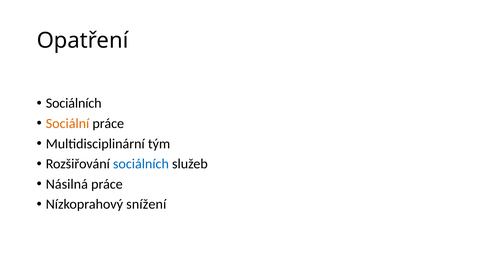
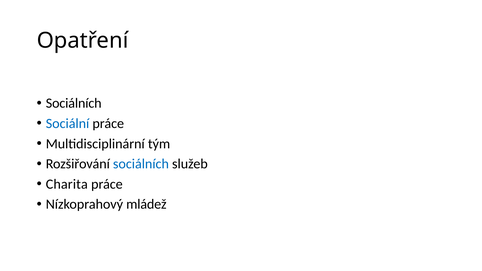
Sociální colour: orange -> blue
Násilná: Násilná -> Charita
snížení: snížení -> mládež
